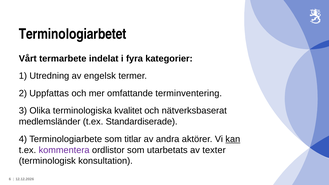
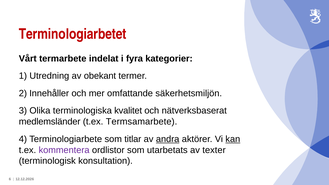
Terminologiarbetet colour: black -> red
engelsk: engelsk -> obekant
Uppfattas: Uppfattas -> Innehåller
terminventering: terminventering -> säkerhetsmiljön
Standardiserade: Standardiserade -> Termsamarbete
andra underline: none -> present
